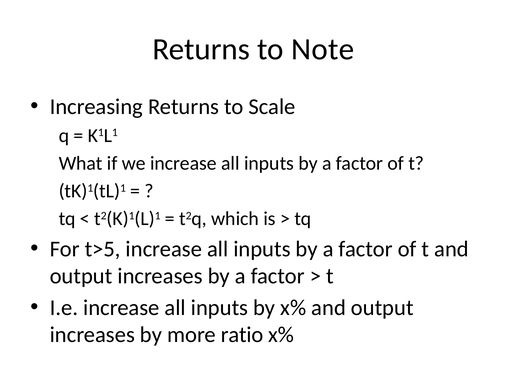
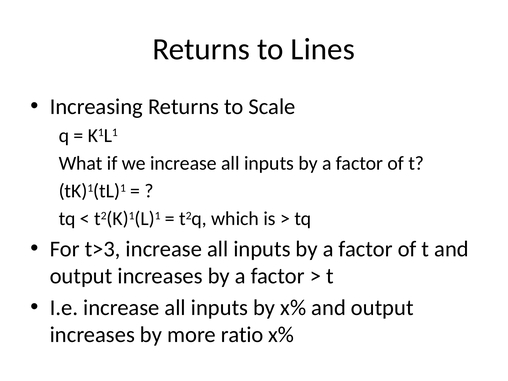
Note: Note -> Lines
t>5: t>5 -> t>3
